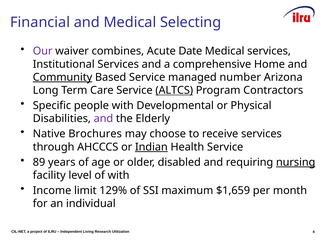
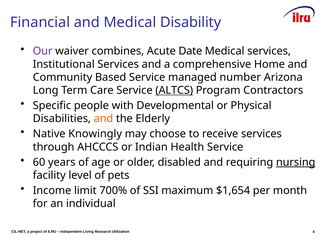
Selecting: Selecting -> Disability
Community underline: present -> none
and at (103, 118) colour: purple -> orange
Brochures: Brochures -> Knowingly
Indian underline: present -> none
89: 89 -> 60
of with: with -> pets
129%: 129% -> 700%
$1,659: $1,659 -> $1,654
